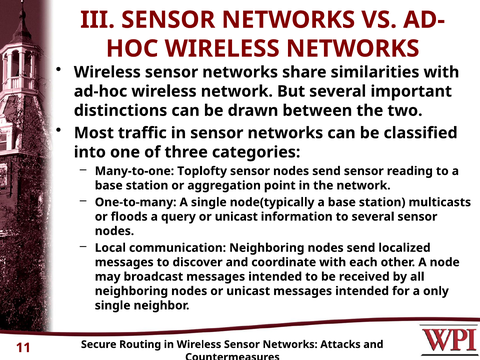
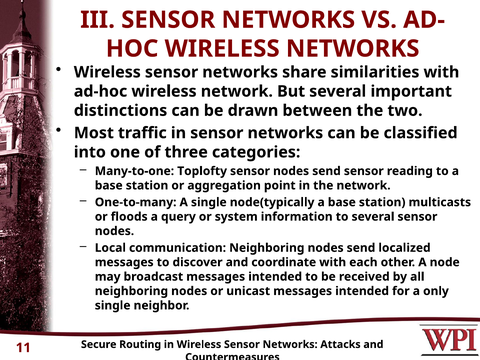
query or unicast: unicast -> system
